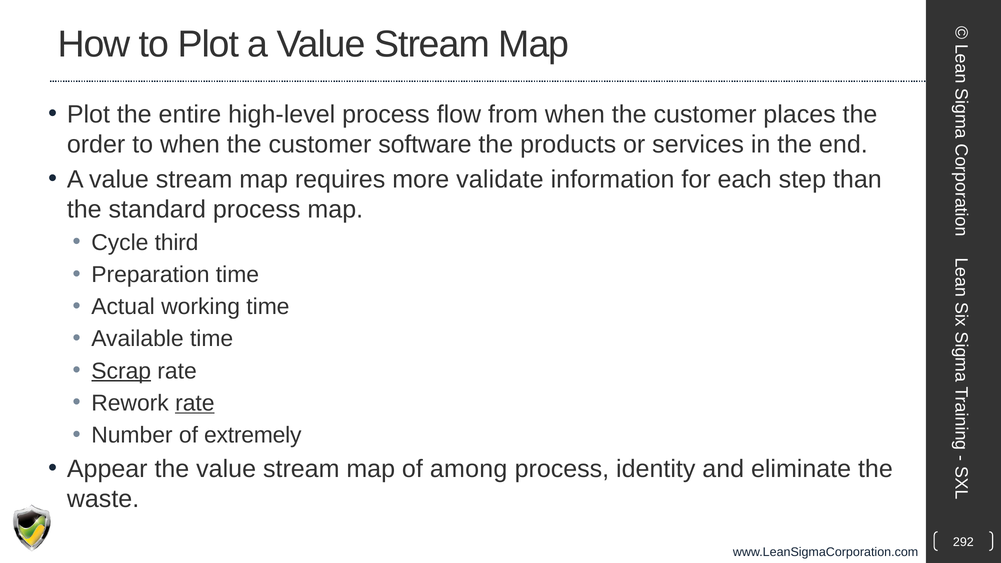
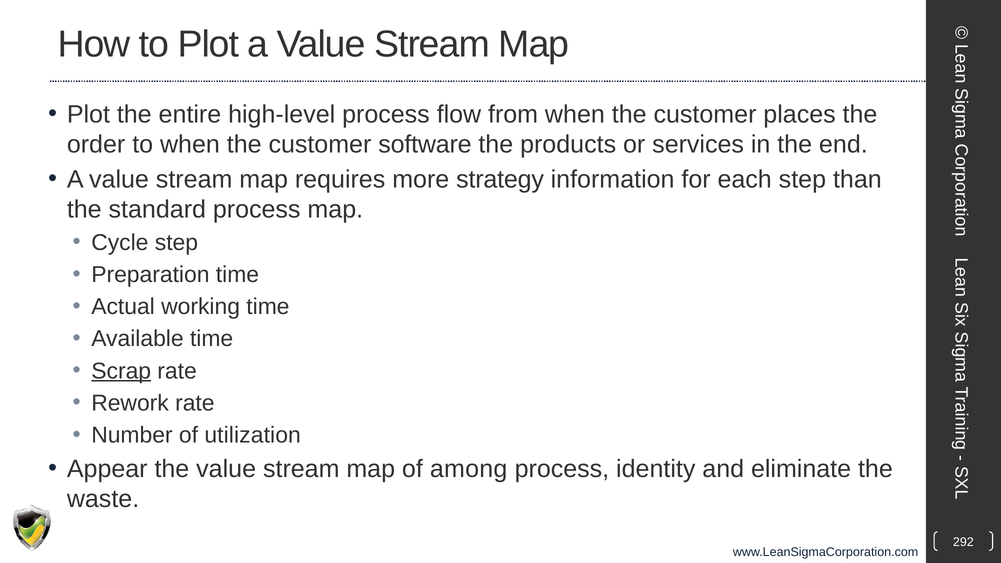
validate: validate -> strategy
Cycle third: third -> step
rate at (195, 403) underline: present -> none
extremely: extremely -> utilization
